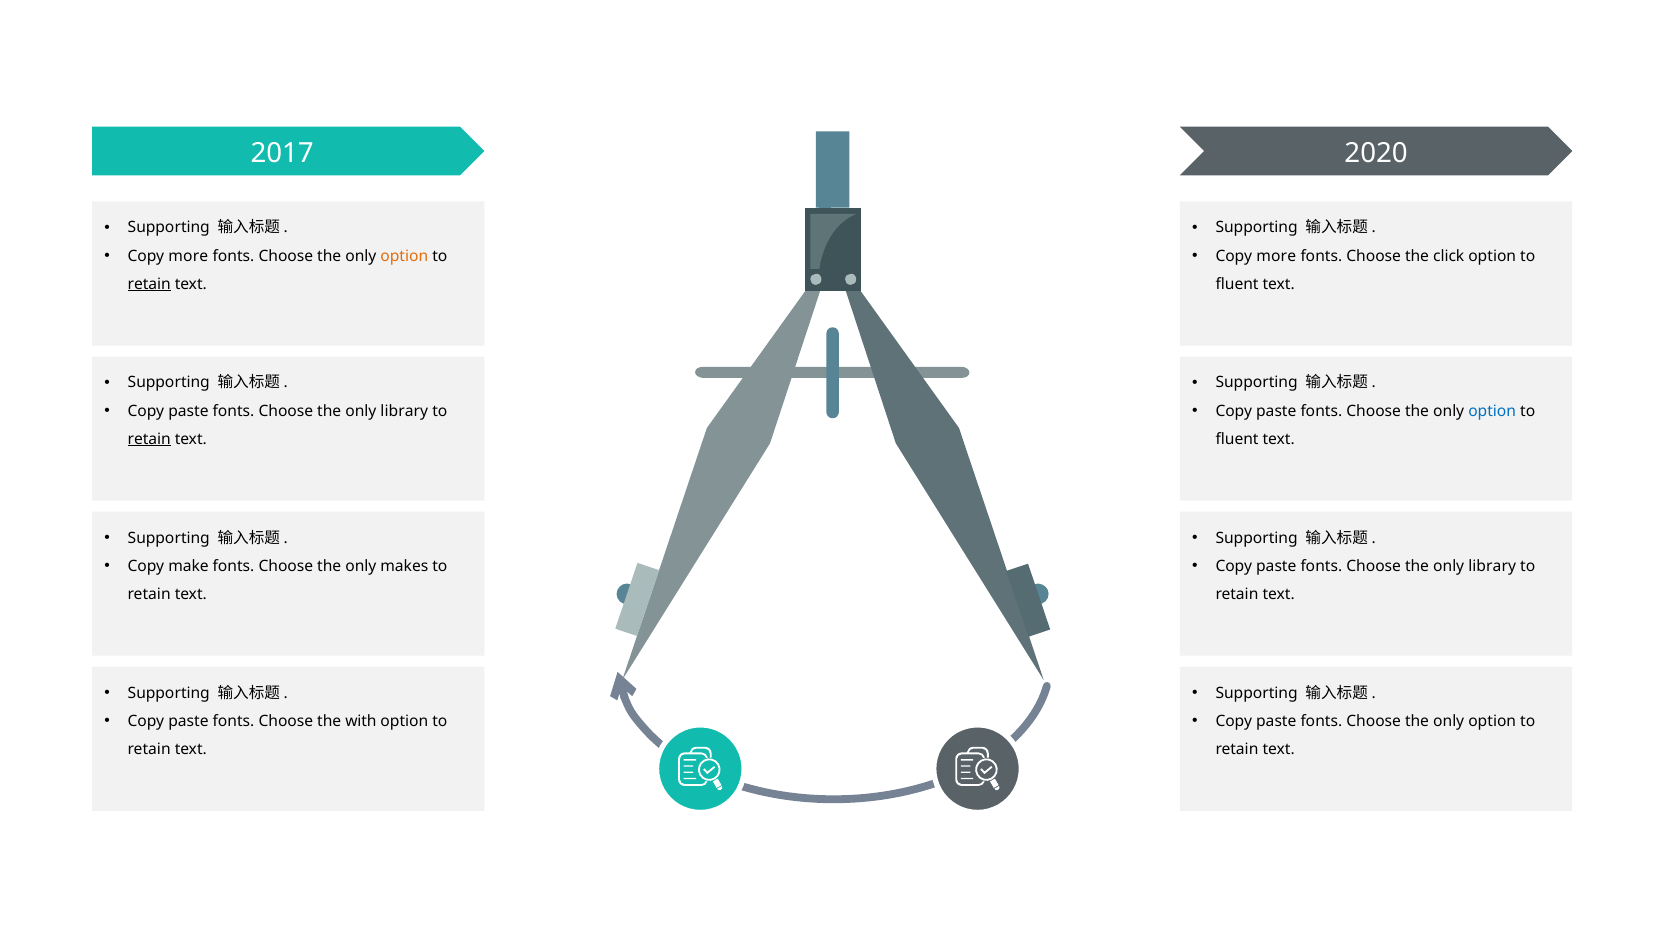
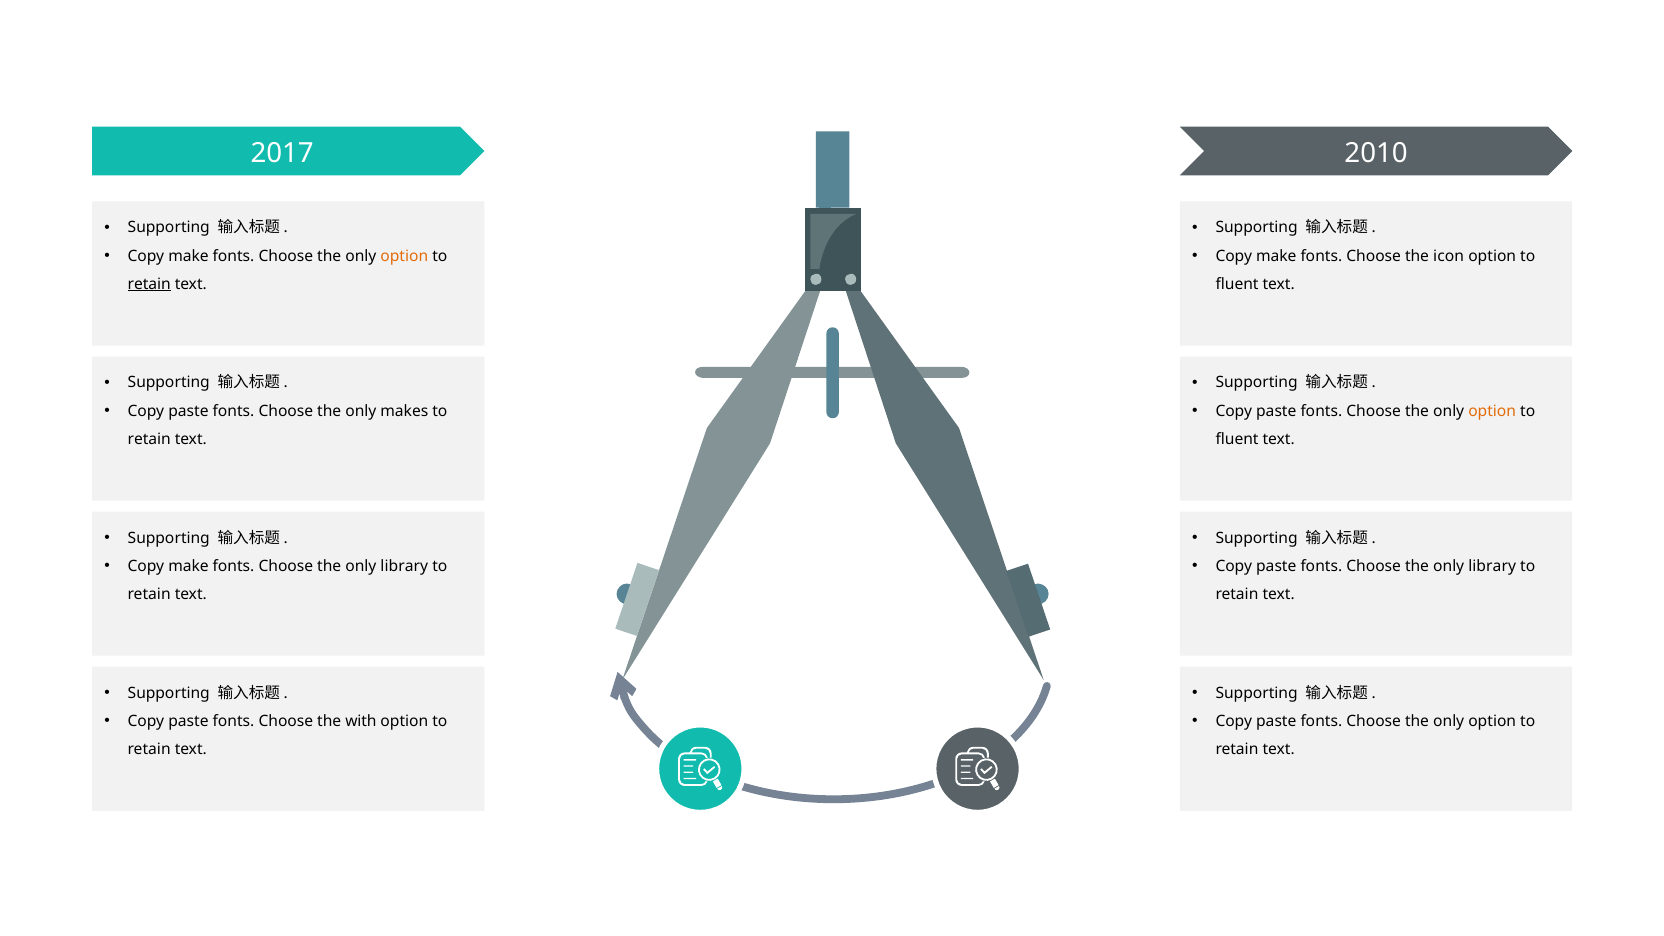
2020: 2020 -> 2010
more at (188, 256): more -> make
more at (1276, 256): more -> make
click: click -> icon
library at (404, 411): library -> makes
option at (1492, 411) colour: blue -> orange
retain at (149, 439) underline: present -> none
makes at (404, 566): makes -> library
